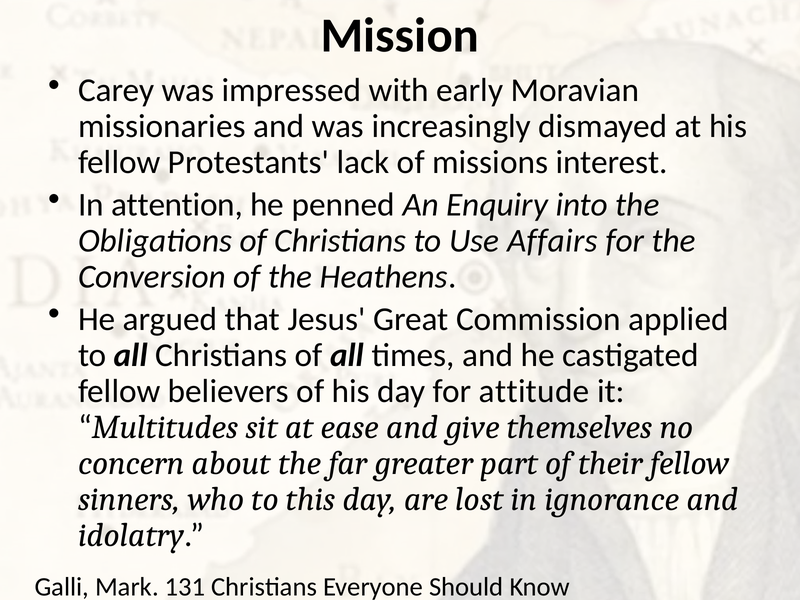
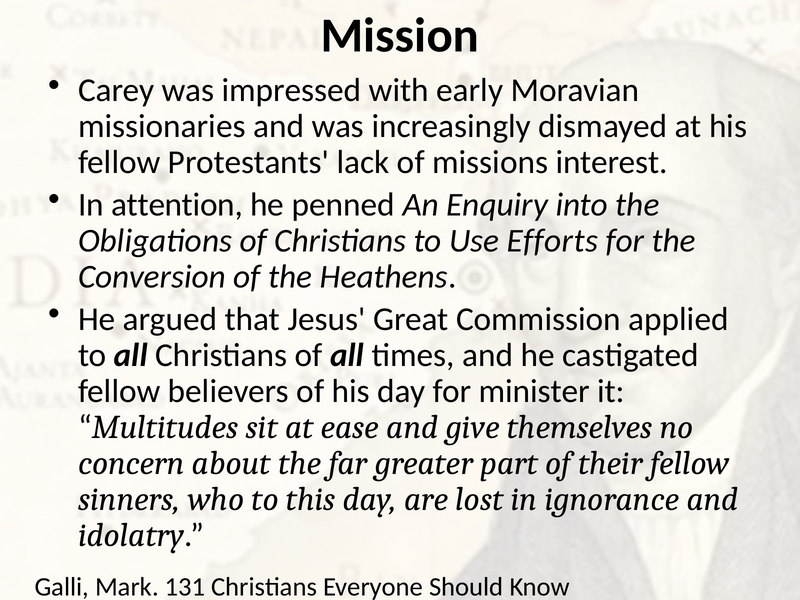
Affairs: Affairs -> Efforts
attitude: attitude -> minister
